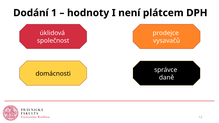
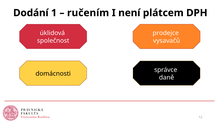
hodnoty: hodnoty -> ručením
